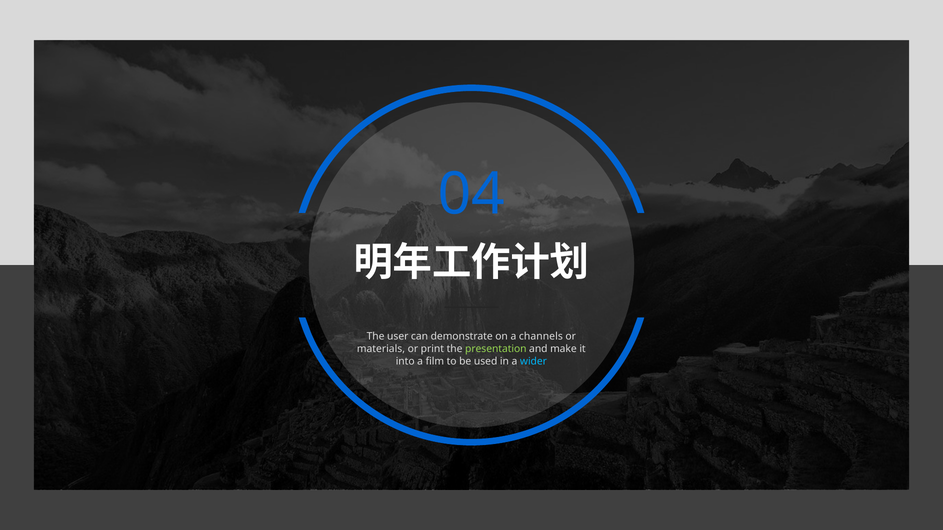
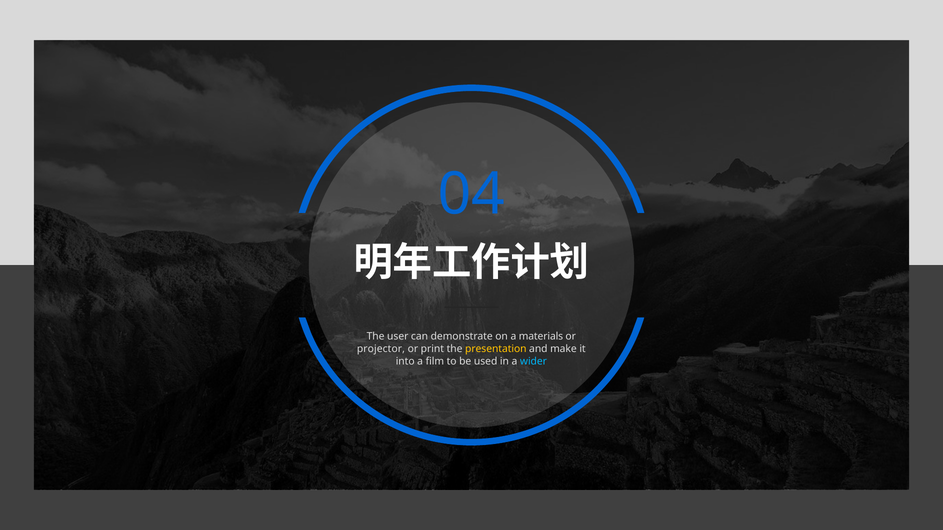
channels: channels -> materials
materials: materials -> projector
presentation colour: light green -> yellow
